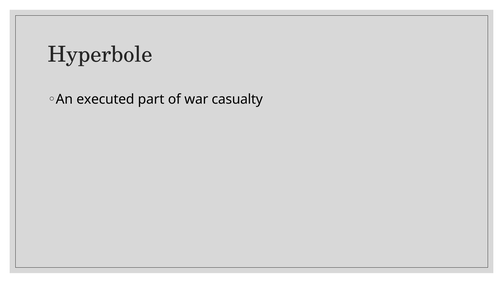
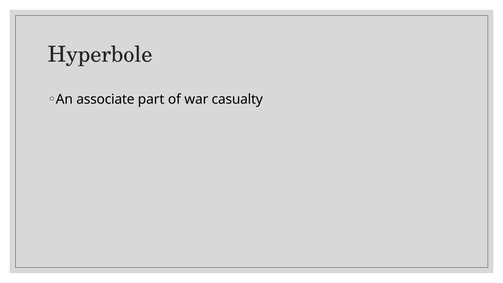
executed: executed -> associate
